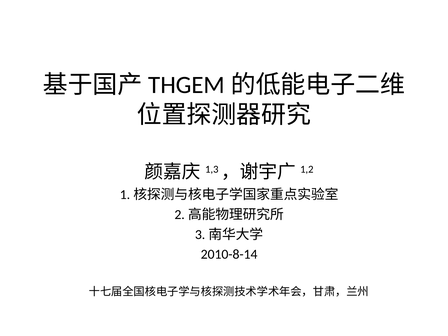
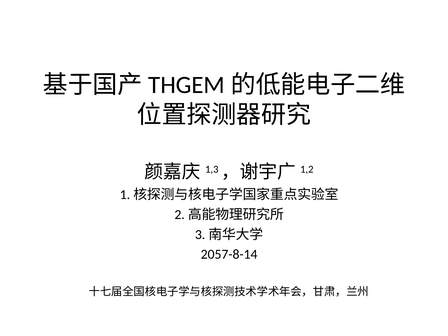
2010-8-14: 2010-8-14 -> 2057-8-14
